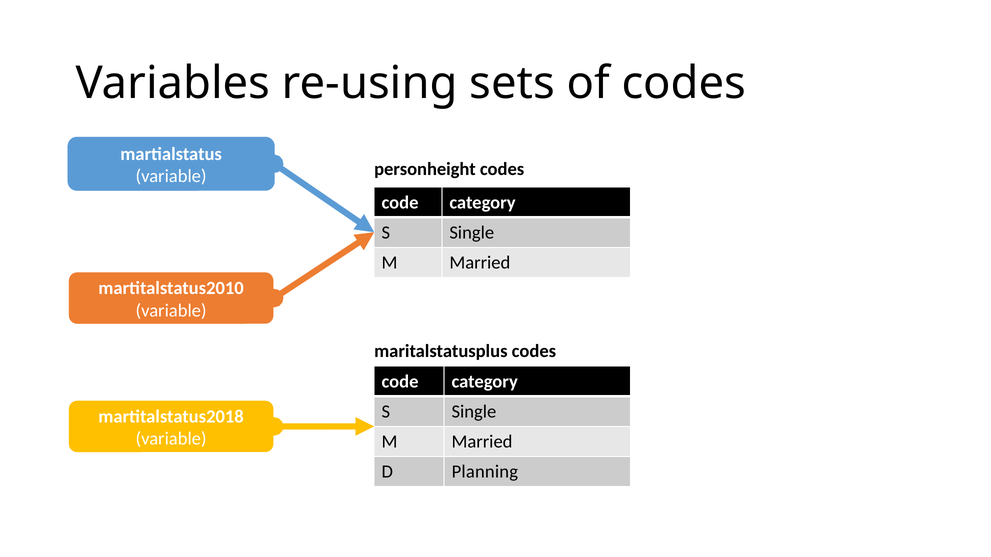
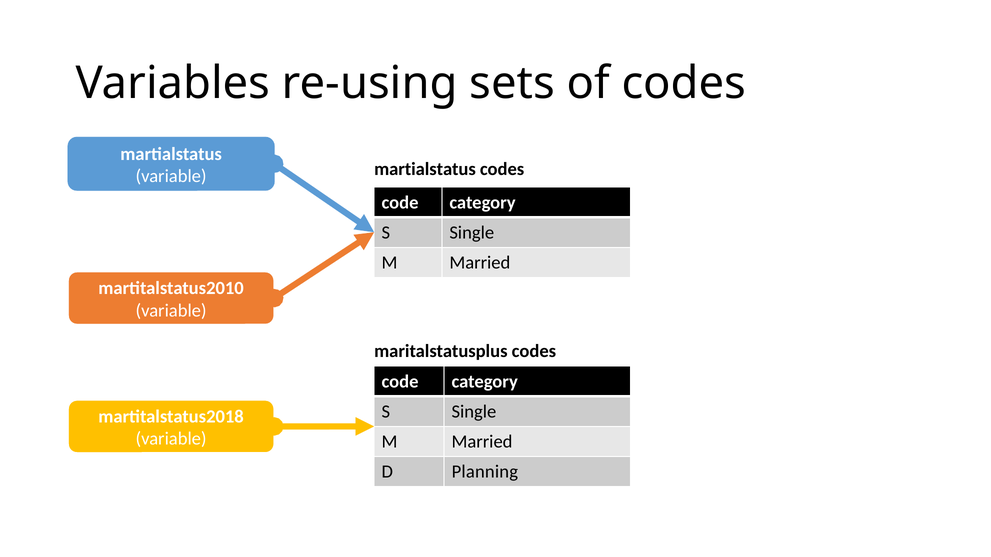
personheight at (425, 169): personheight -> martialstatus
